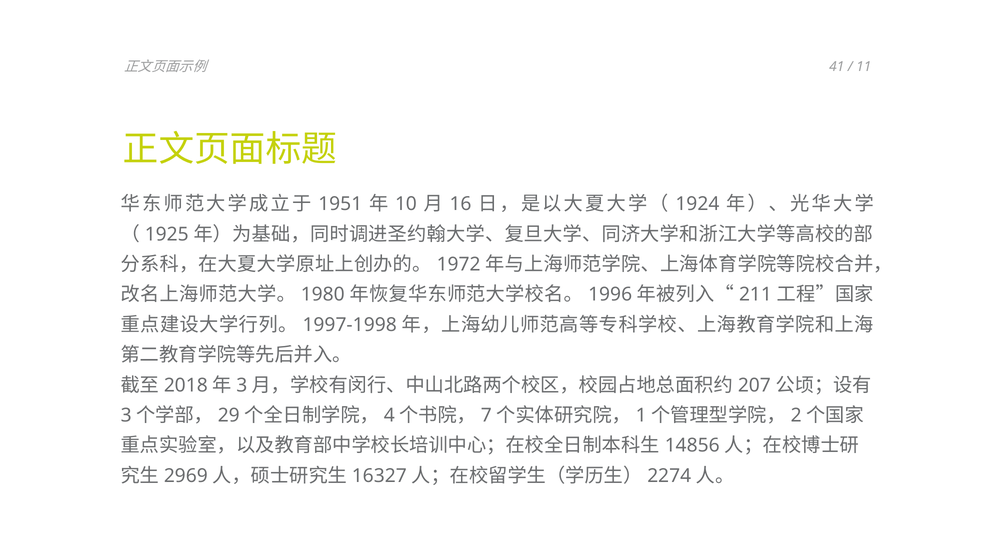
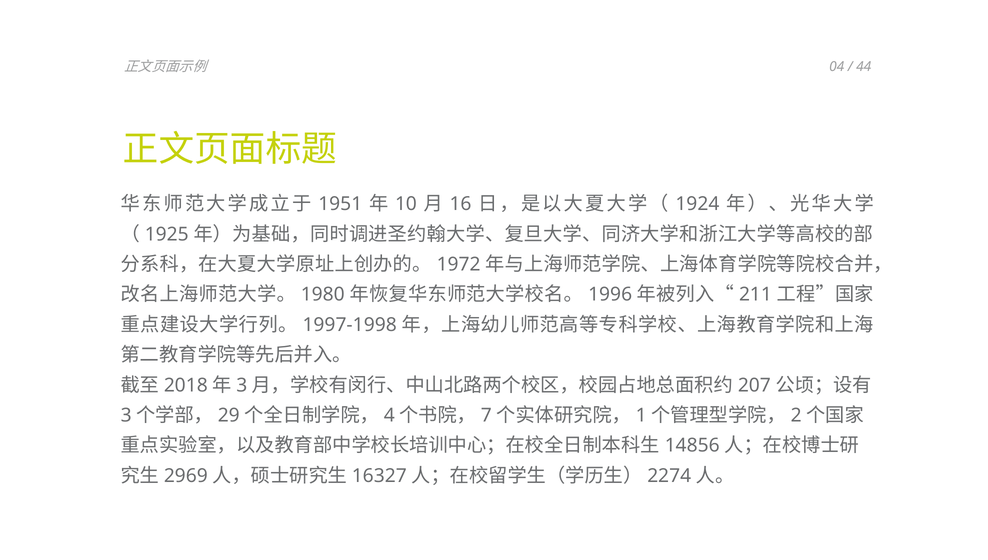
41: 41 -> 04
11: 11 -> 44
